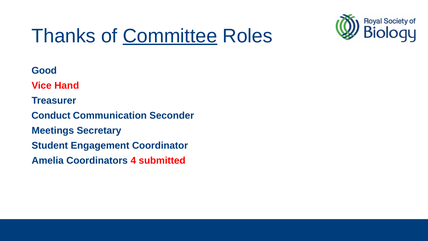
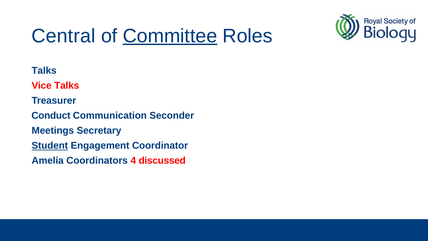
Thanks: Thanks -> Central
Good at (44, 70): Good -> Talks
Vice Hand: Hand -> Talks
Student underline: none -> present
submitted: submitted -> discussed
